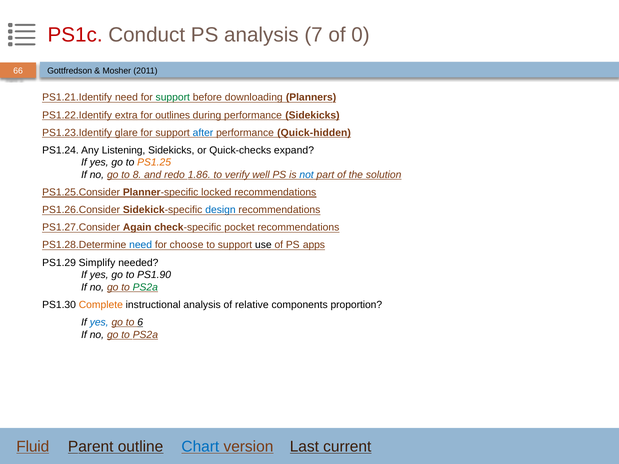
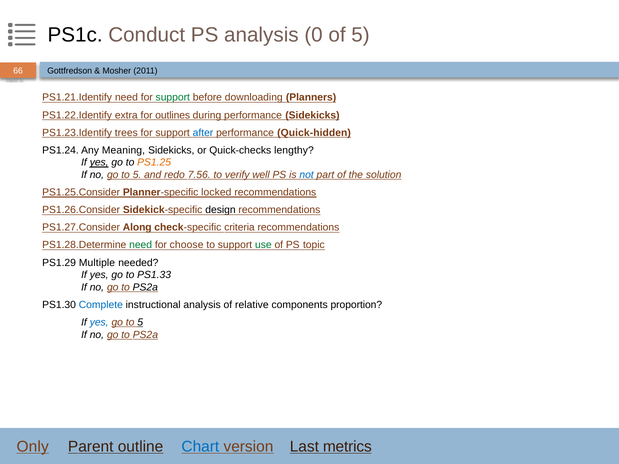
PS1c colour: red -> black
7: 7 -> 0
of 0: 0 -> 5
glare: glare -> trees
Listening: Listening -> Meaning
expand: expand -> lengthy
yes at (99, 163) underline: none -> present
no go to 8: 8 -> 5
1.86: 1.86 -> 7.56
design colour: blue -> black
Again: Again -> Along
pocket: pocket -> criteria
need at (141, 245) colour: blue -> green
use colour: black -> green
apps: apps -> topic
Simplify: Simplify -> Multiple
PS1.90: PS1.90 -> PS1.33
PS2a at (145, 288) colour: green -> black
Complete colour: orange -> blue
6 at (140, 323): 6 -> 5
Fluid: Fluid -> Only
current: current -> metrics
